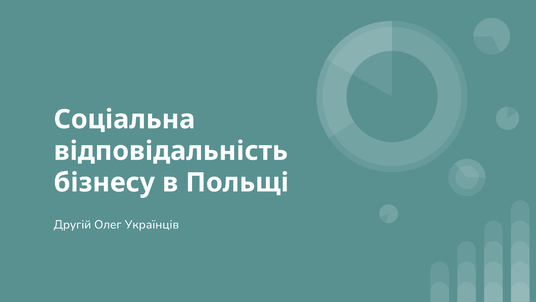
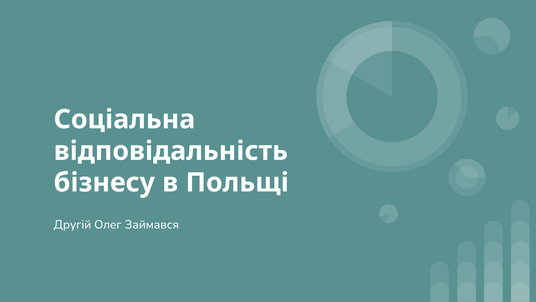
Українців: Українців -> Займався
